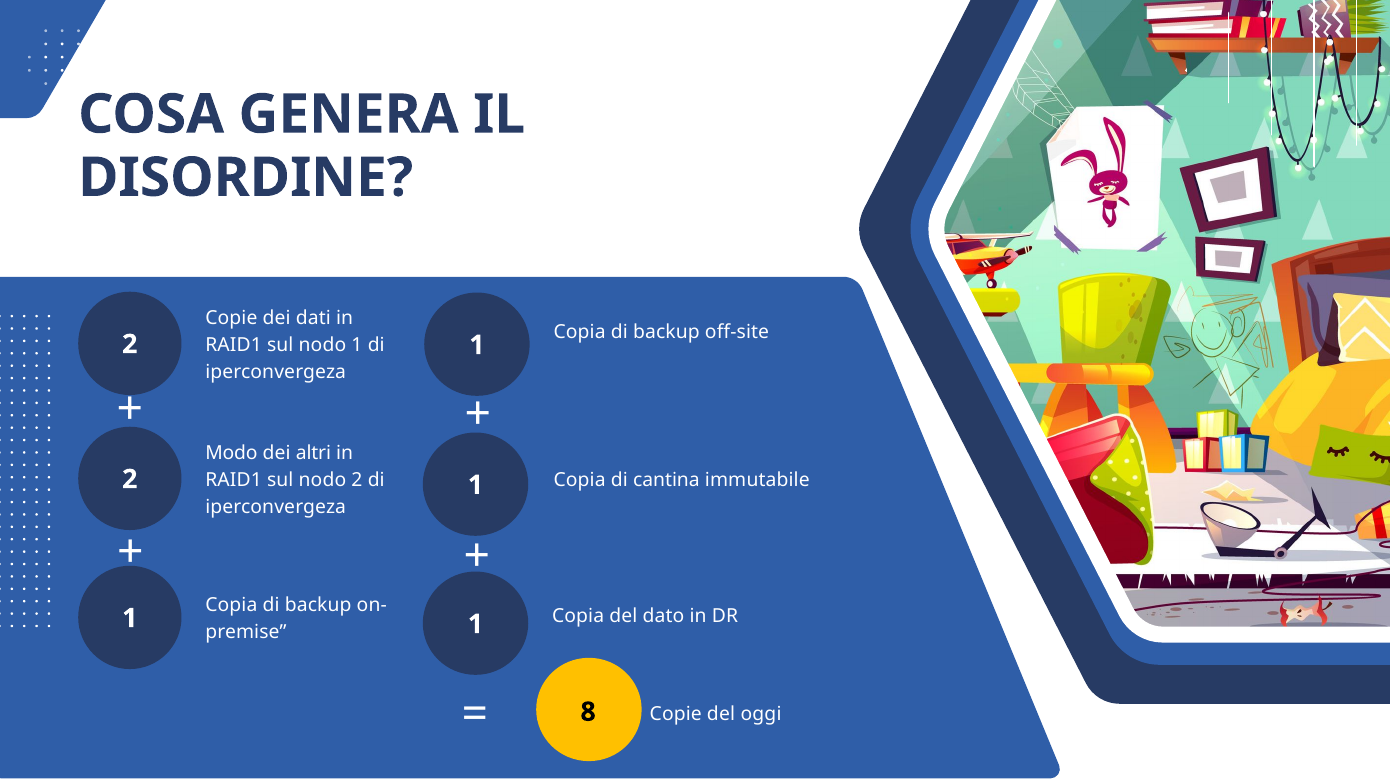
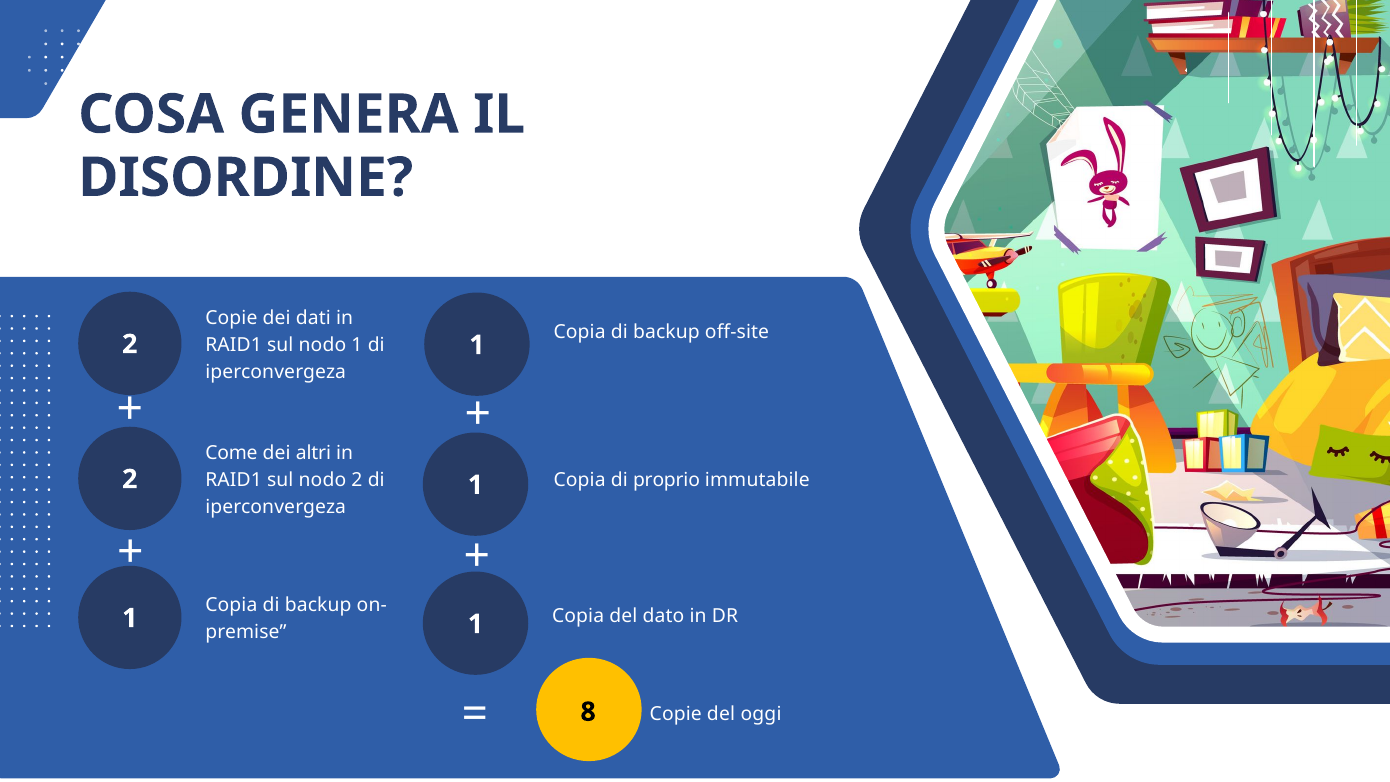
Modo: Modo -> Come
cantina: cantina -> proprio
